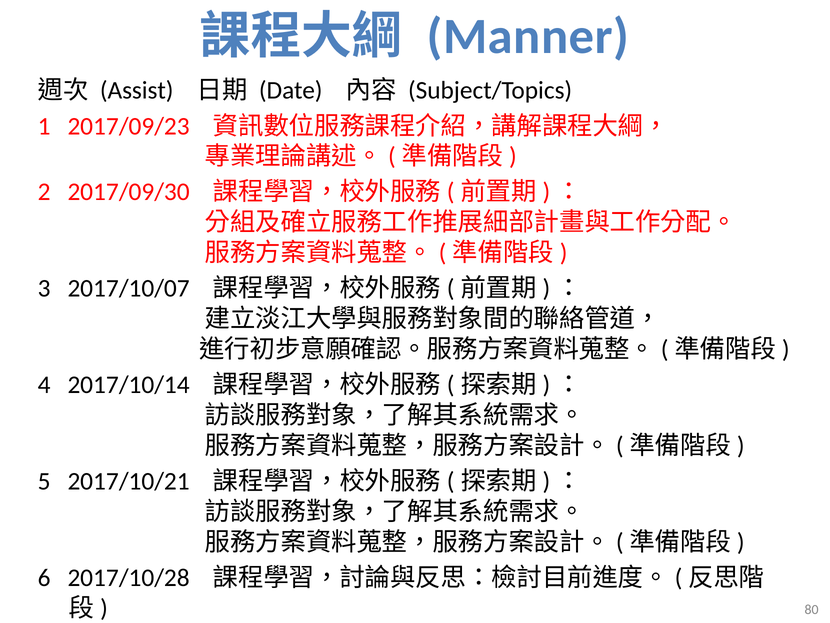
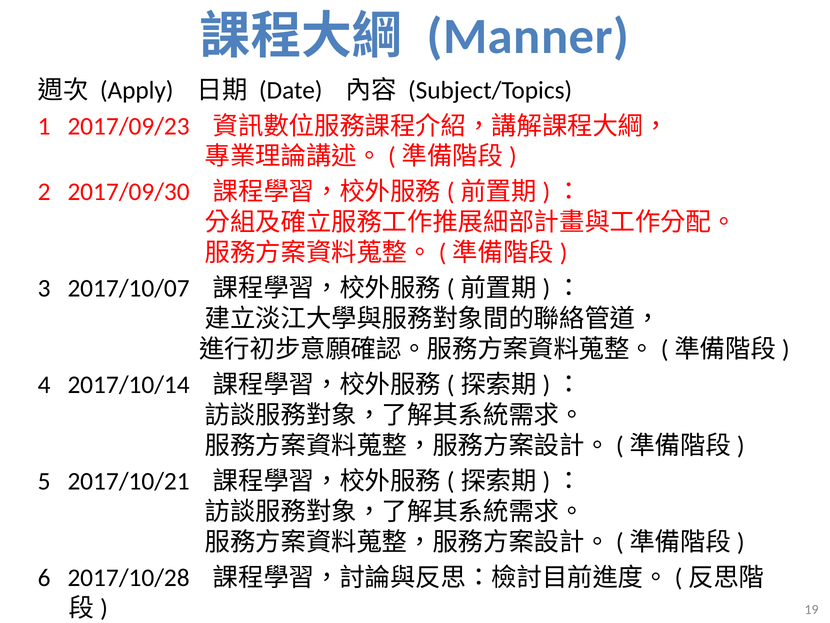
Assist: Assist -> Apply
80: 80 -> 19
